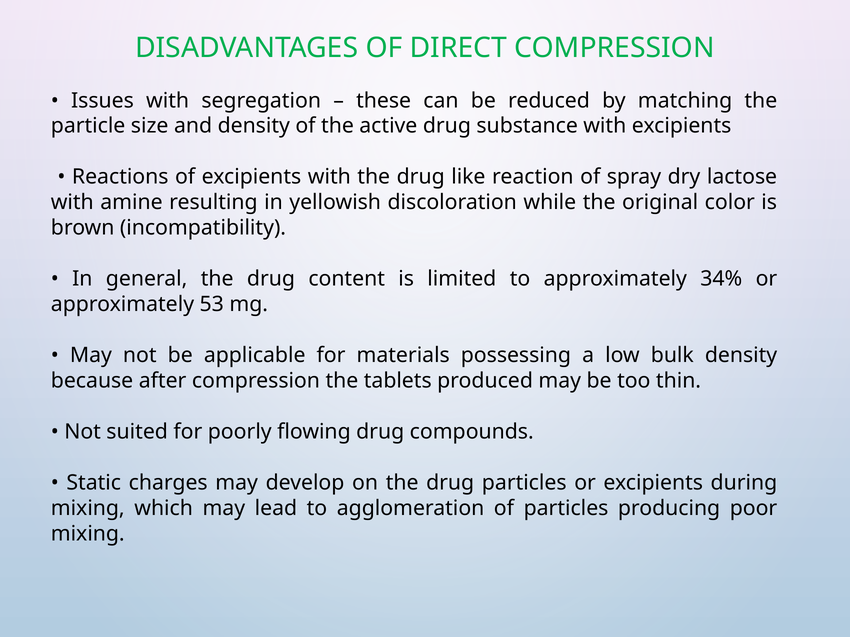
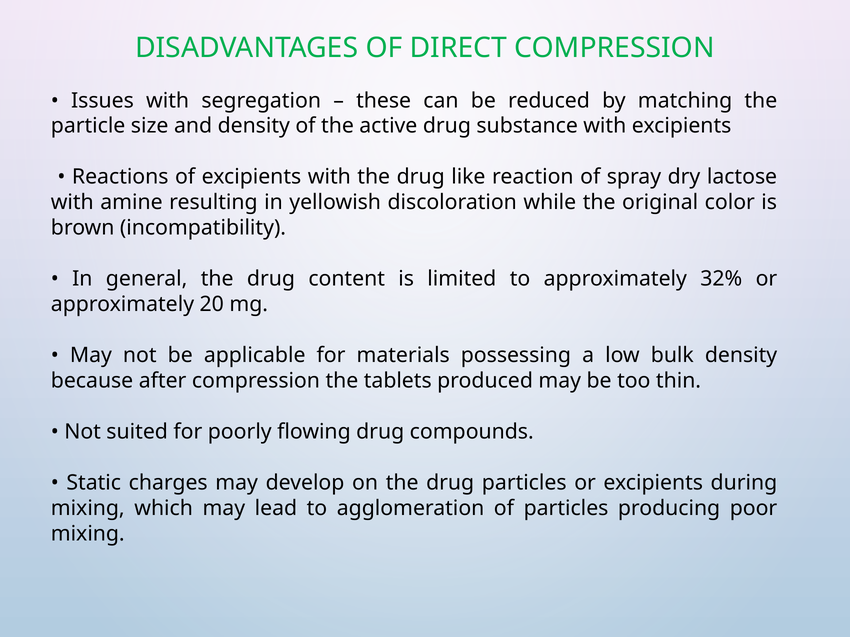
34%: 34% -> 32%
53: 53 -> 20
